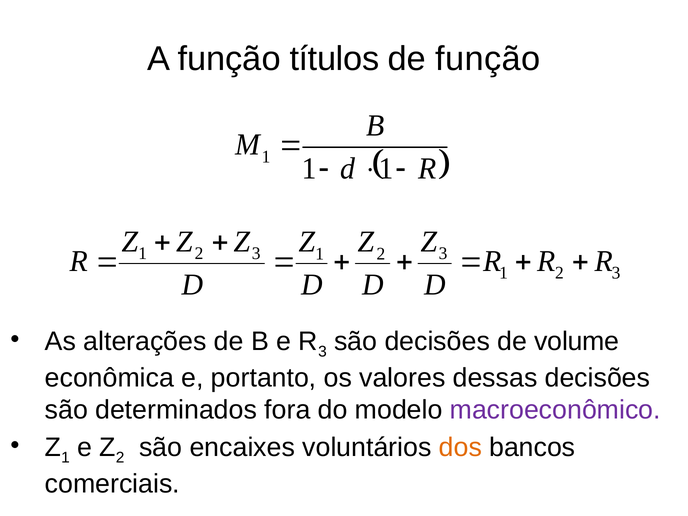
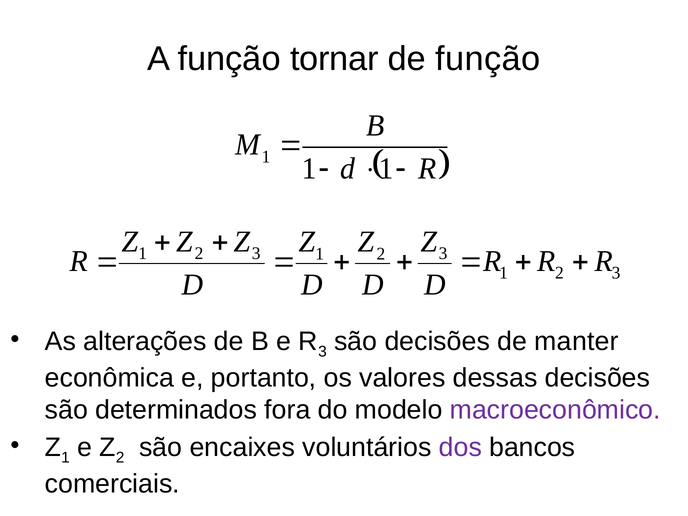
títulos: títulos -> tornar
volume: volume -> manter
dos colour: orange -> purple
